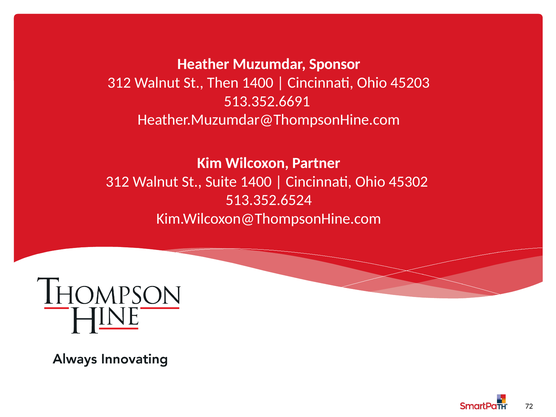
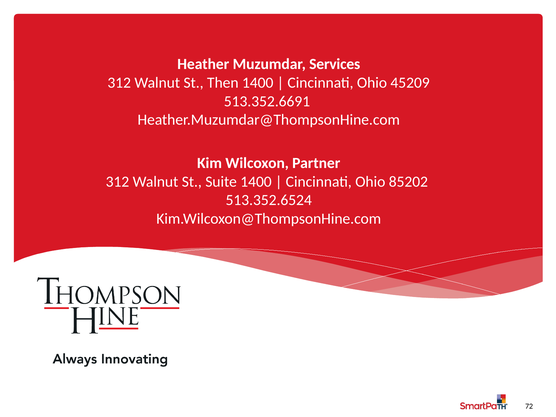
Sponsor: Sponsor -> Services
45203: 45203 -> 45209
45302: 45302 -> 85202
